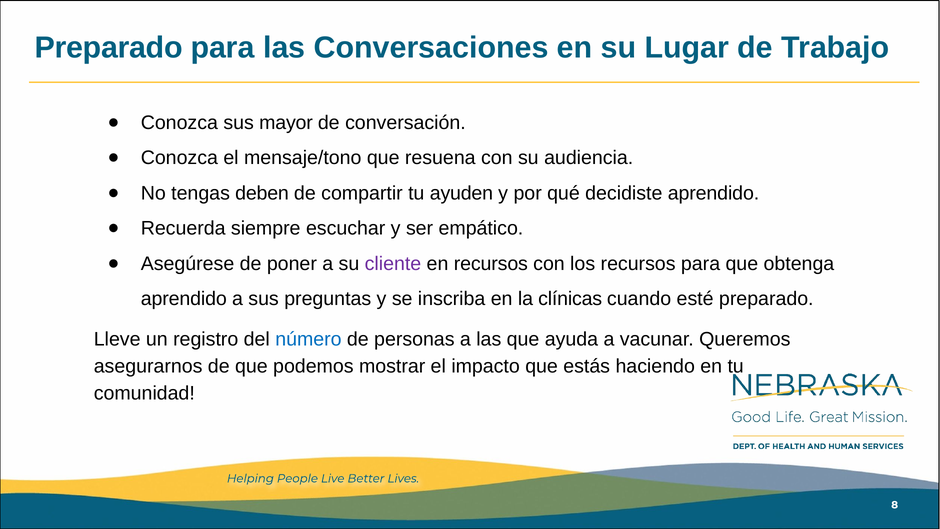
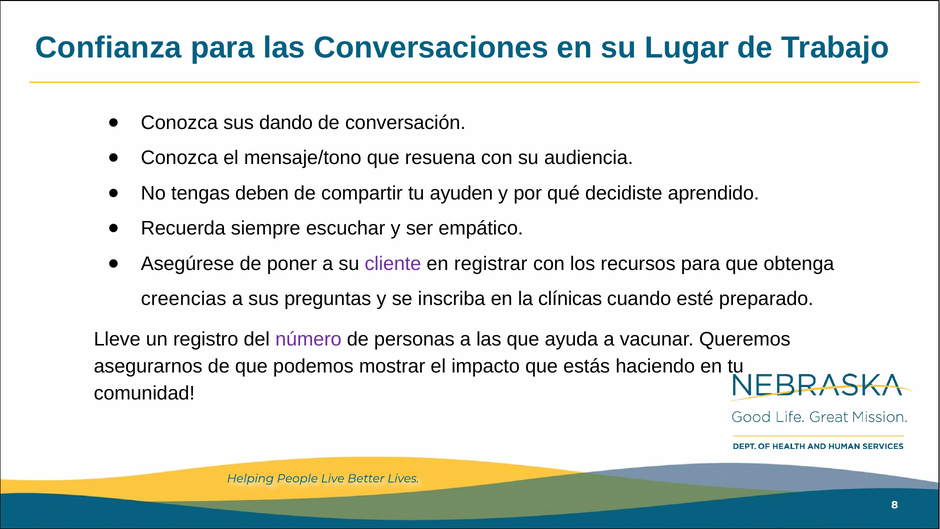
Preparado at (109, 48): Preparado -> Confianza
mayor: mayor -> dando
en recursos: recursos -> registrar
aprendido at (184, 299): aprendido -> creencias
número colour: blue -> purple
